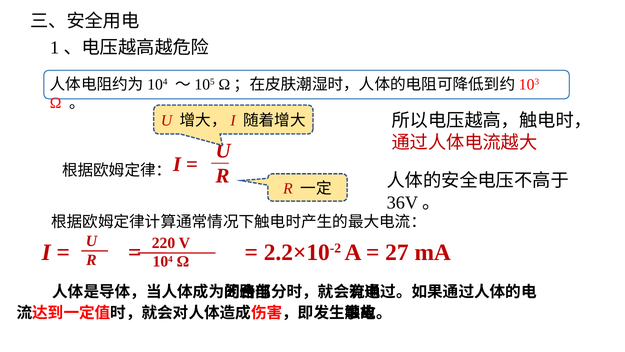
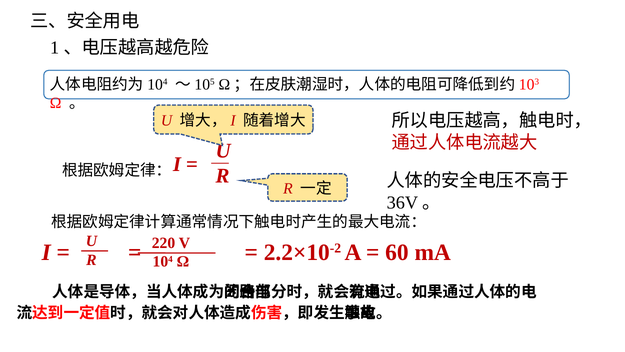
27: 27 -> 60
